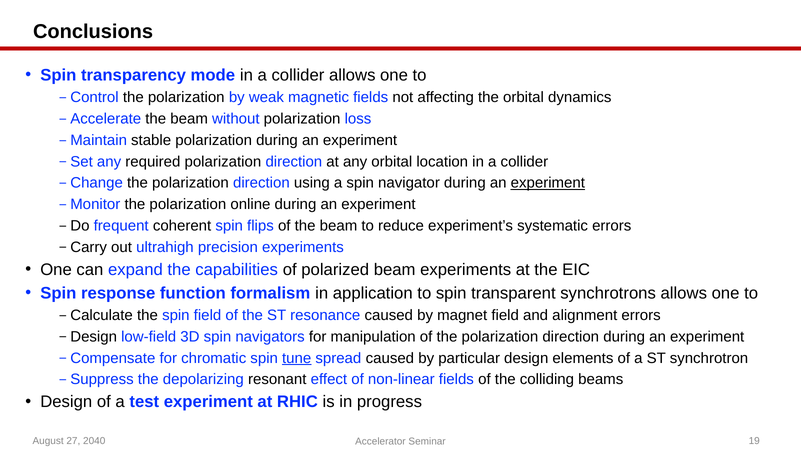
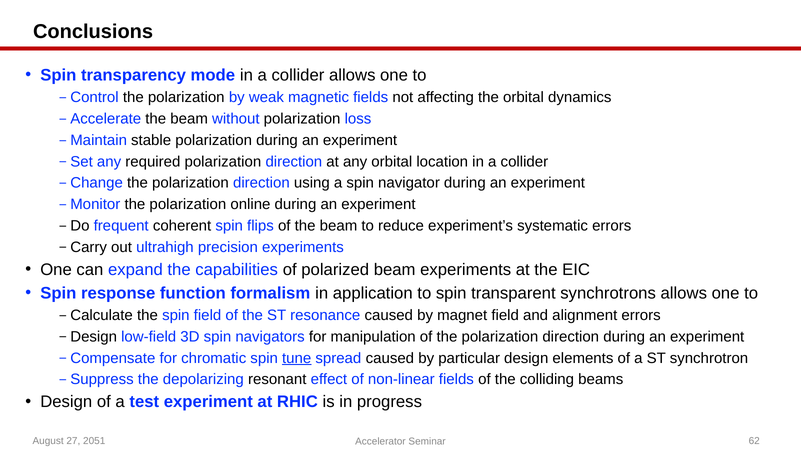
experiment at (548, 183) underline: present -> none
2040: 2040 -> 2051
19: 19 -> 62
